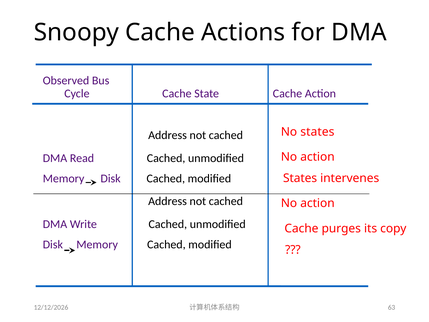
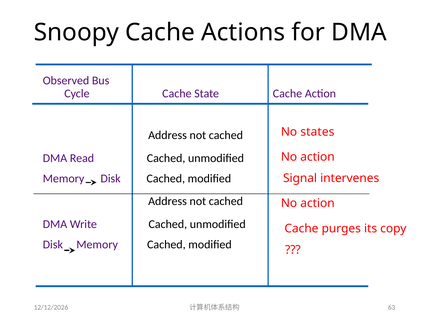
States at (300, 178): States -> Signal
